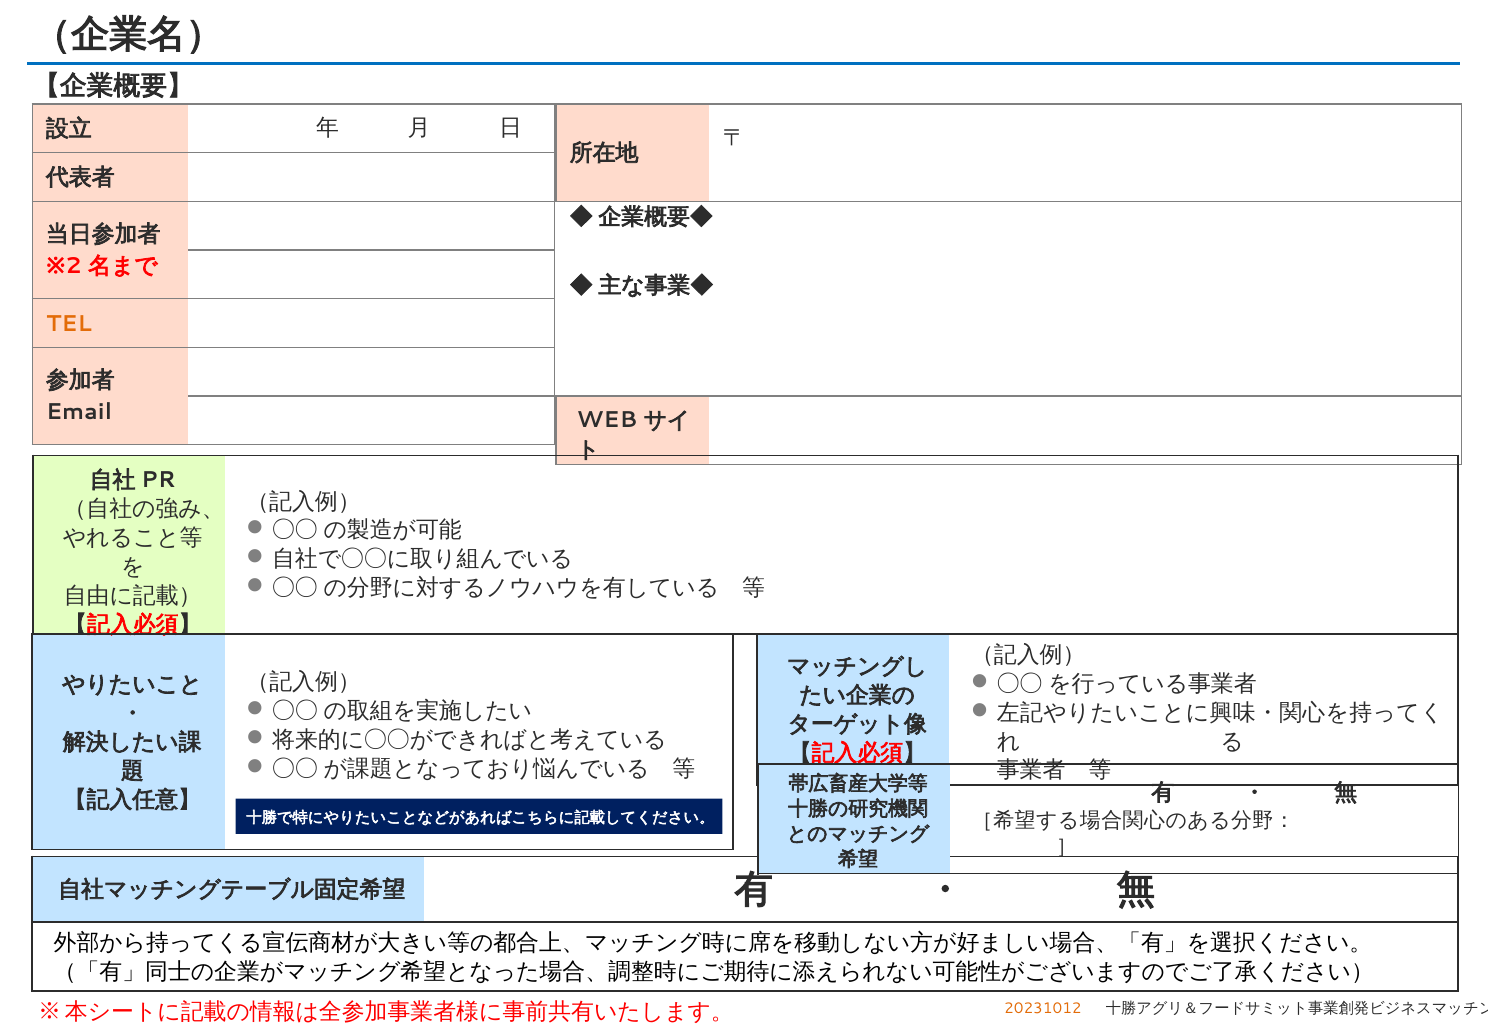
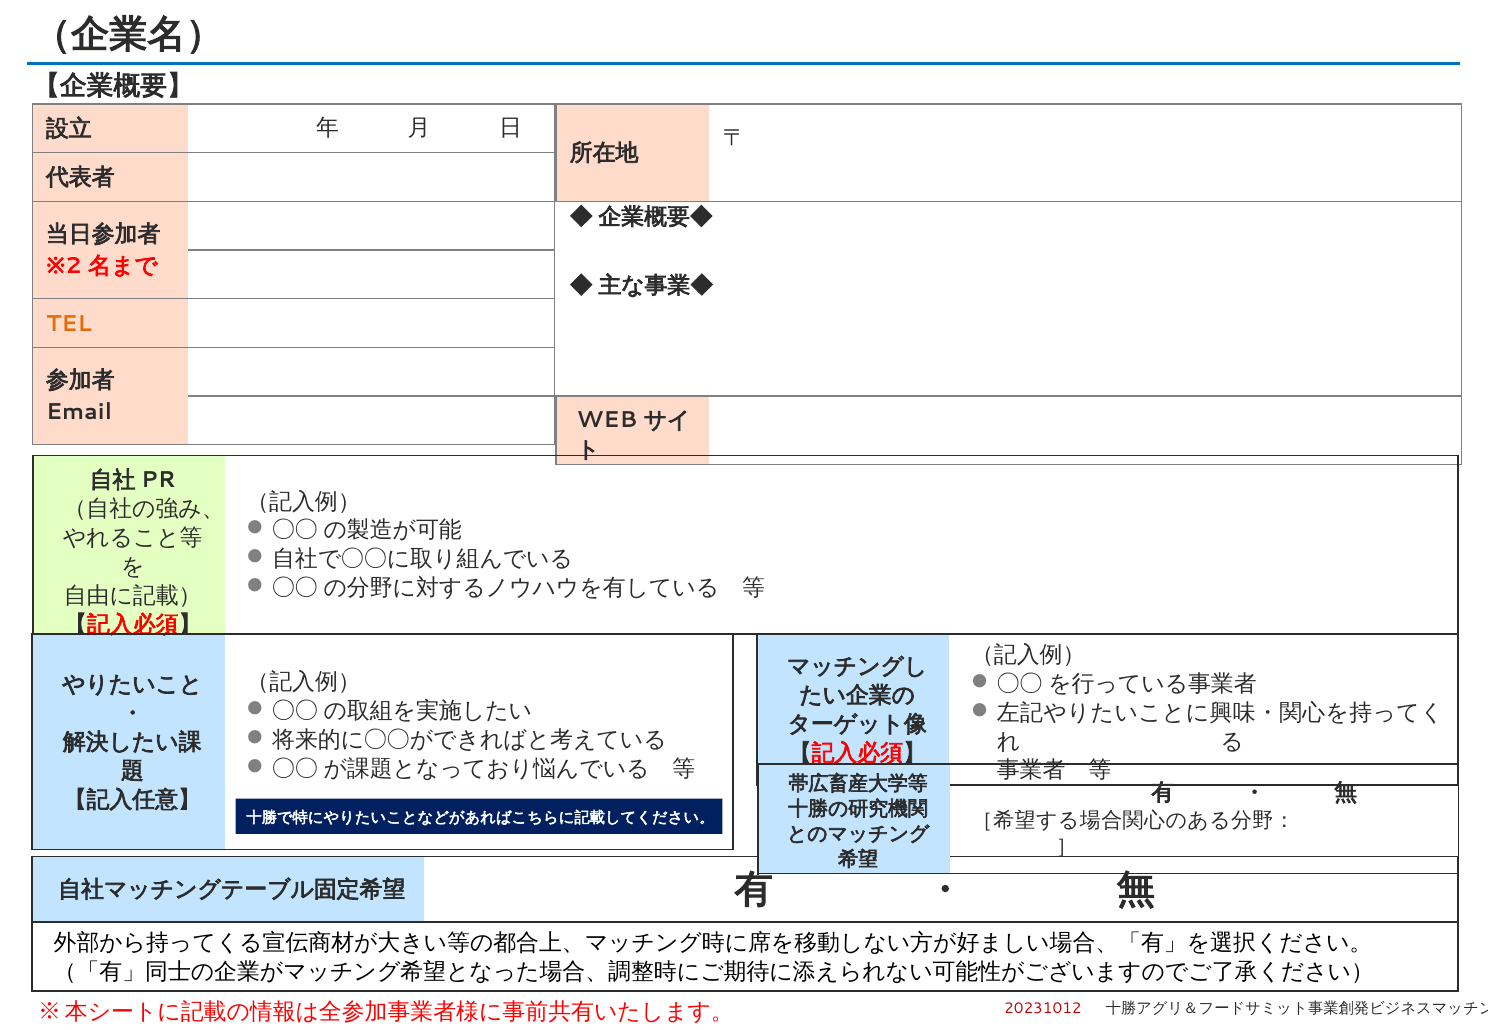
20231012 colour: orange -> red
